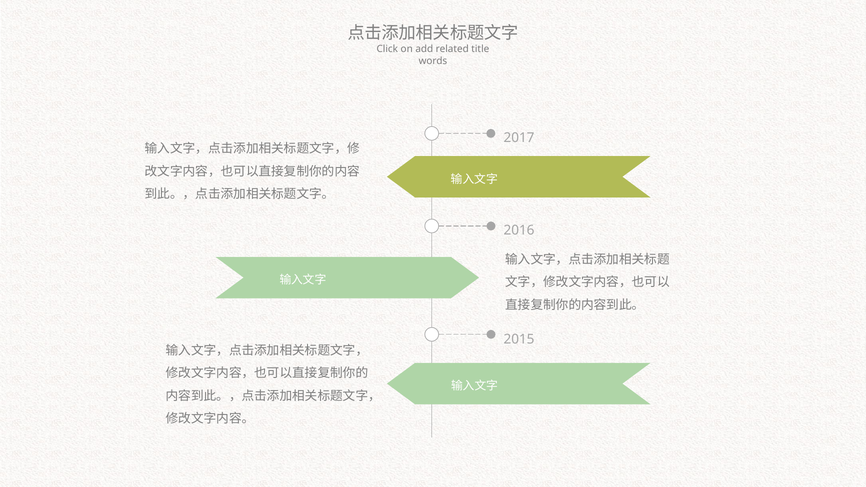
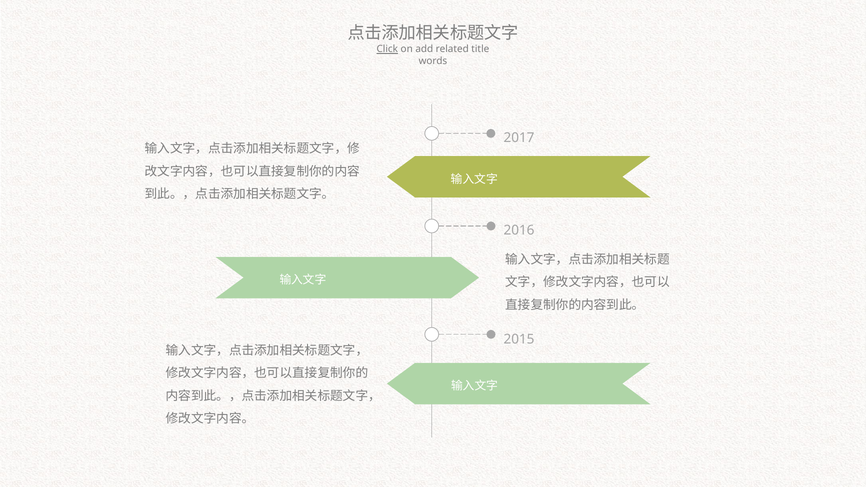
Click underline: none -> present
